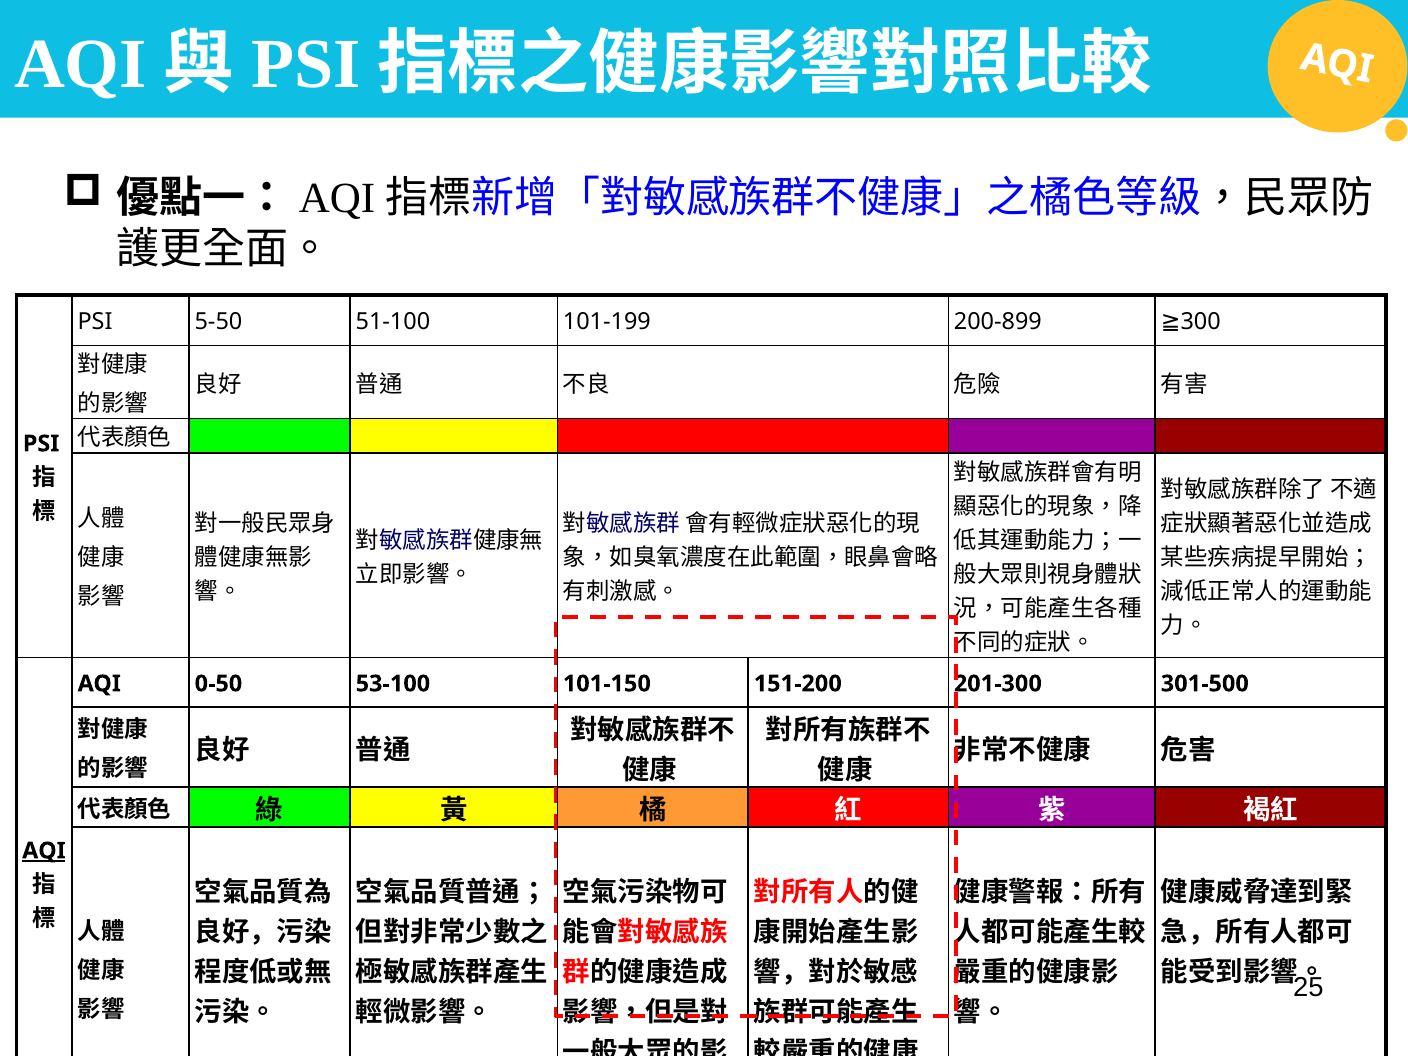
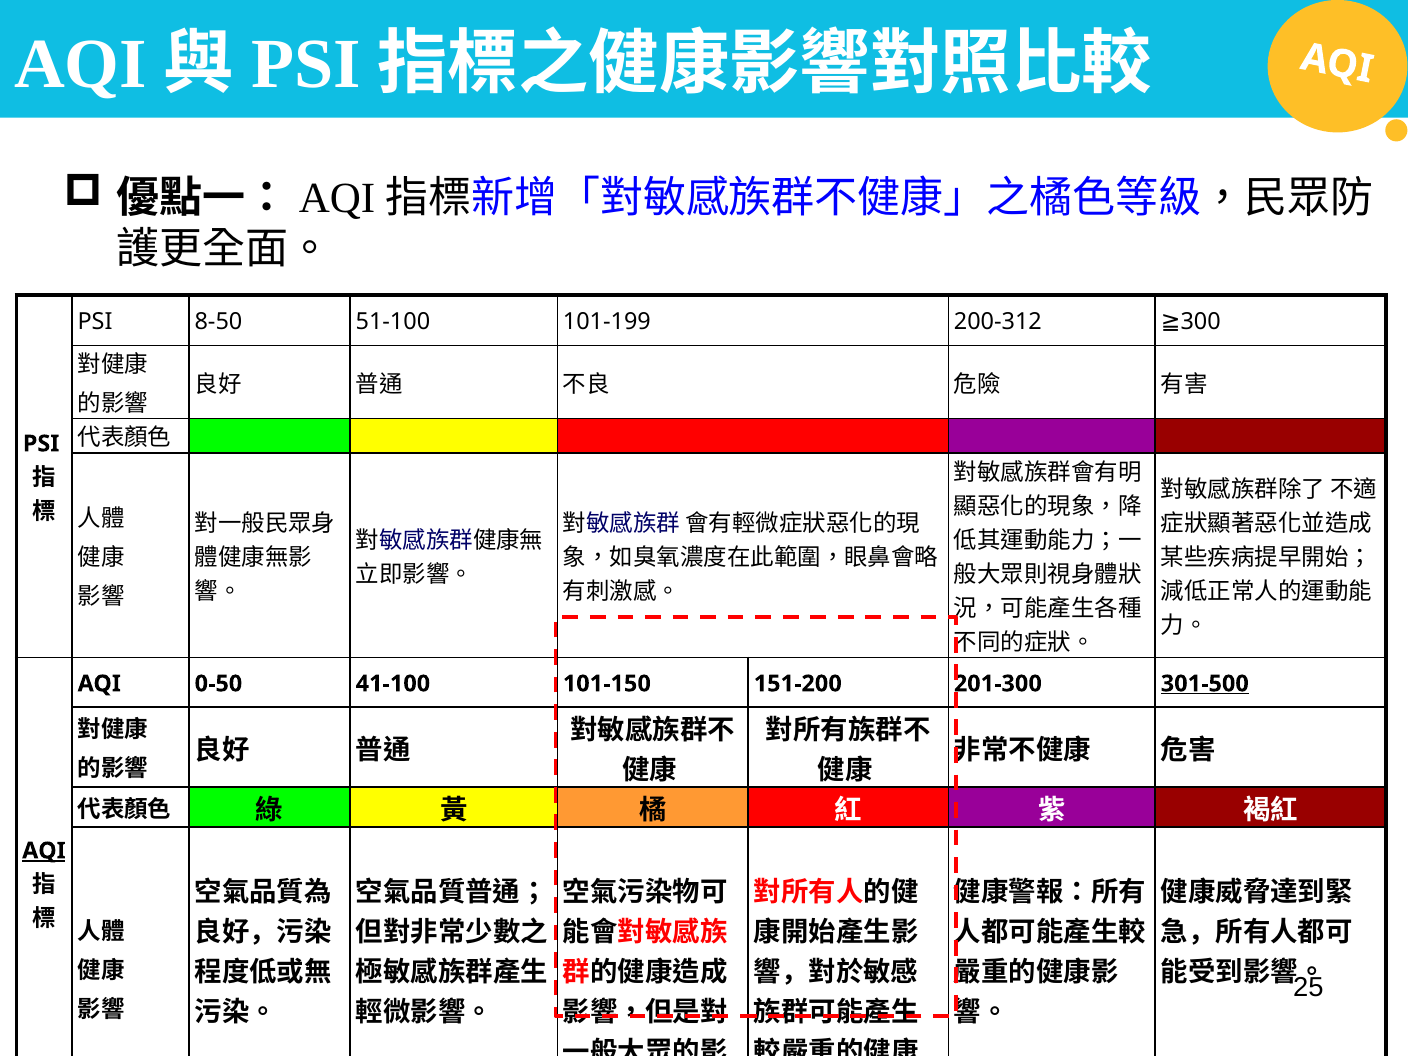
5-50: 5-50 -> 8-50
200-899: 200-899 -> 200-312
53-100: 53-100 -> 41-100
301-500 underline: none -> present
